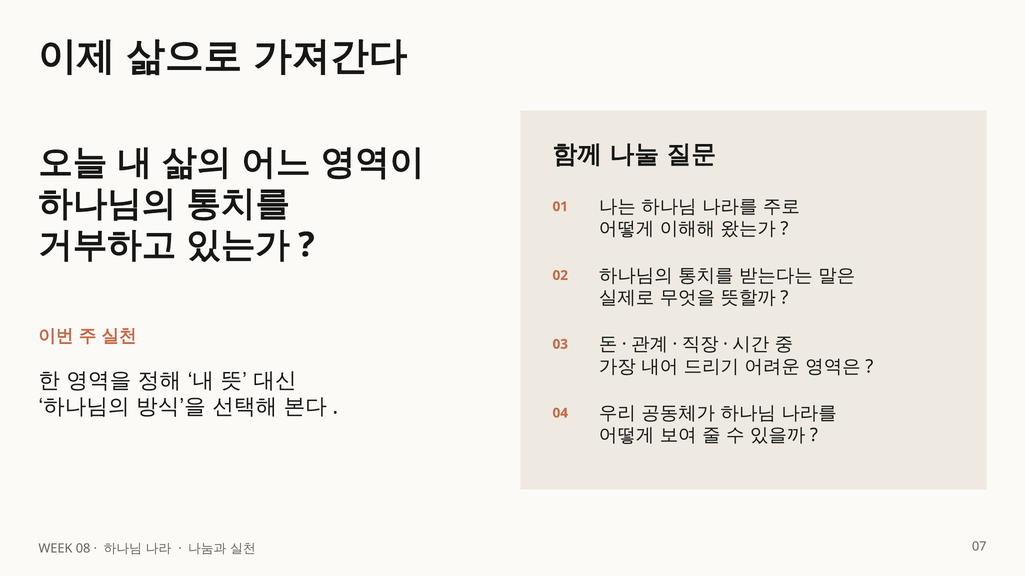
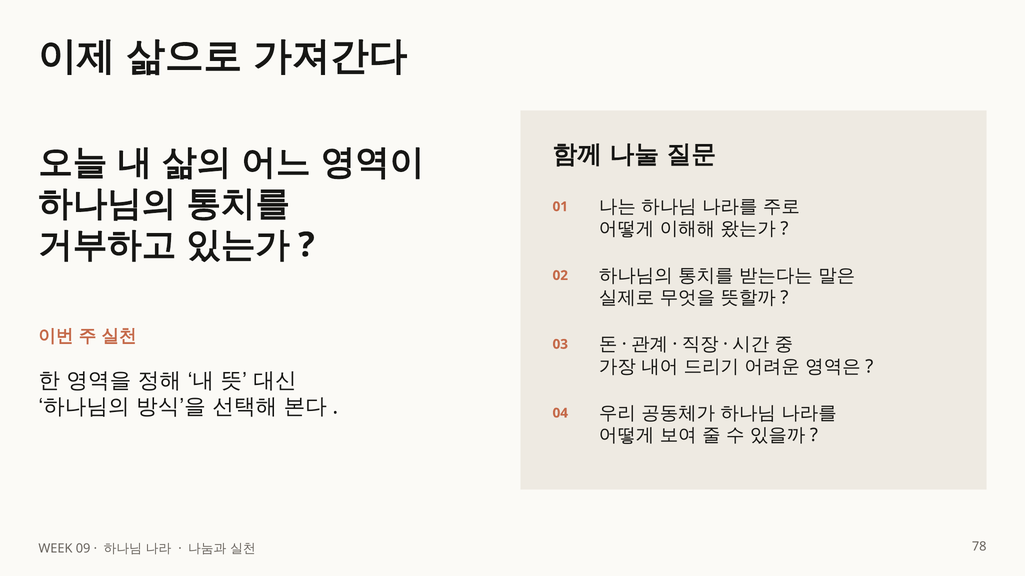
08: 08 -> 09
07: 07 -> 78
